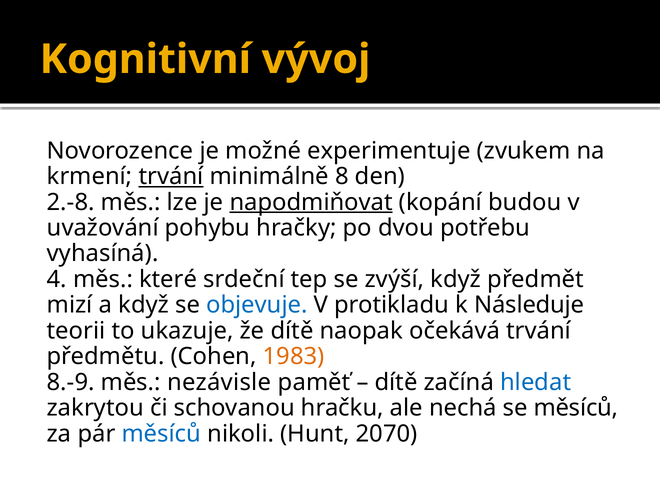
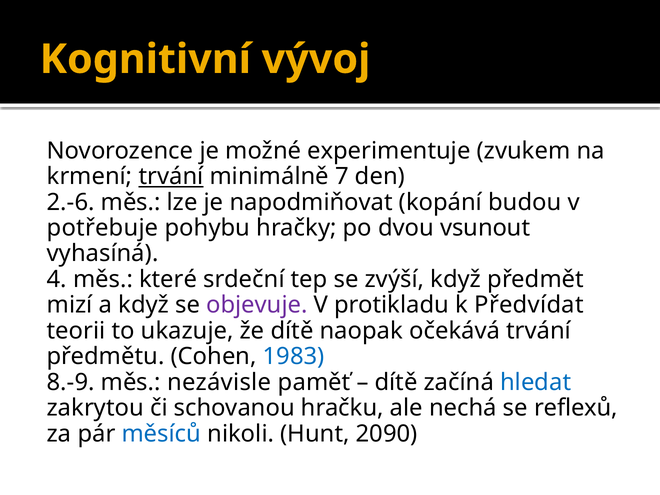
8: 8 -> 7
2.-8: 2.-8 -> 2.-6
napodmiňovat underline: present -> none
uvažování: uvažování -> potřebuje
potřebu: potřebu -> vsunout
objevuje colour: blue -> purple
Následuje: Následuje -> Předvídat
1983 colour: orange -> blue
se měsíců: měsíců -> reflexů
2070: 2070 -> 2090
